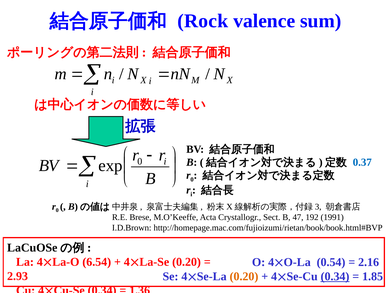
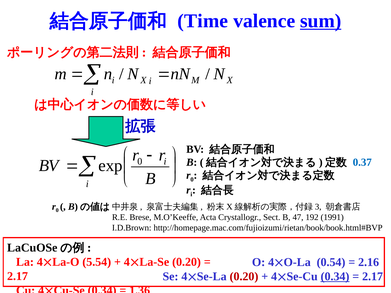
Rock: Rock -> Time
sum underline: none -> present
6.54: 6.54 -> 5.54
2.93 at (18, 276): 2.93 -> 2.17
0.20 at (244, 277) colour: orange -> red
1.85 at (373, 277): 1.85 -> 2.17
